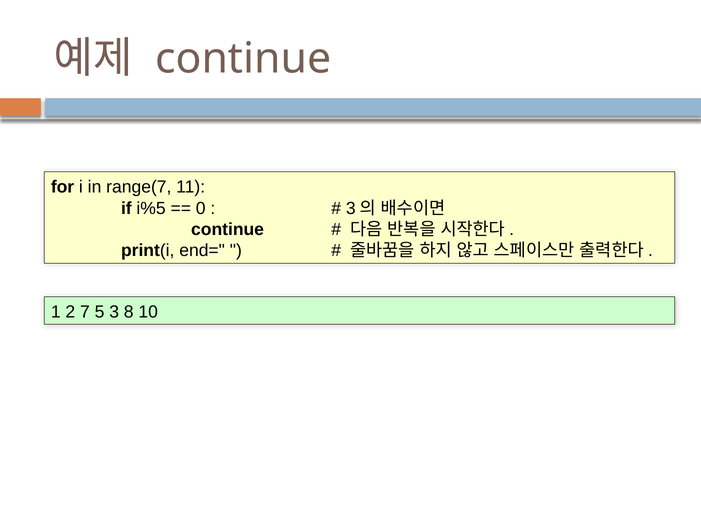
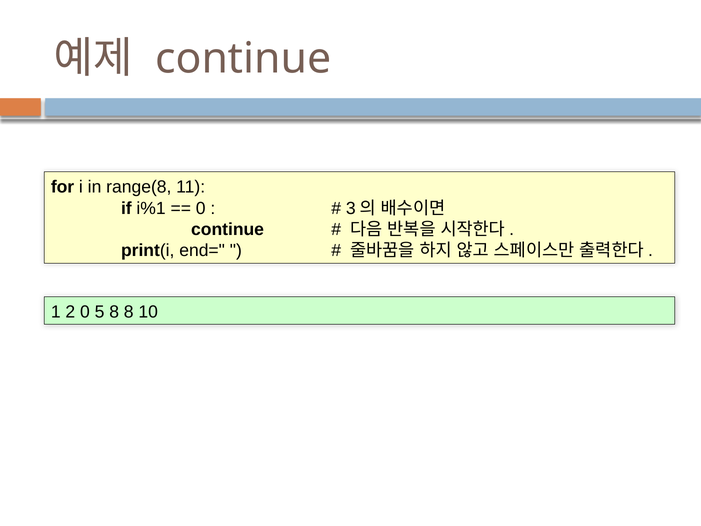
range(7: range(7 -> range(8
i%5: i%5 -> i%1
2 7: 7 -> 0
5 3: 3 -> 8
